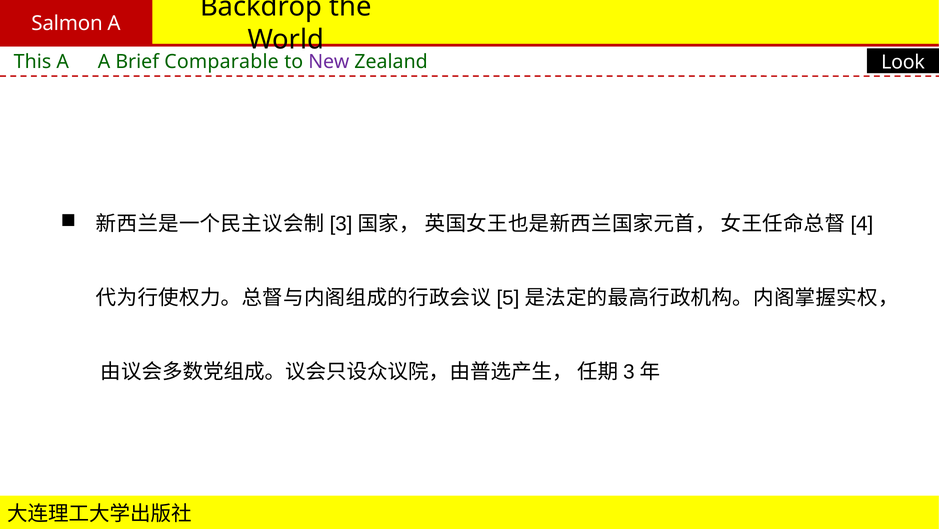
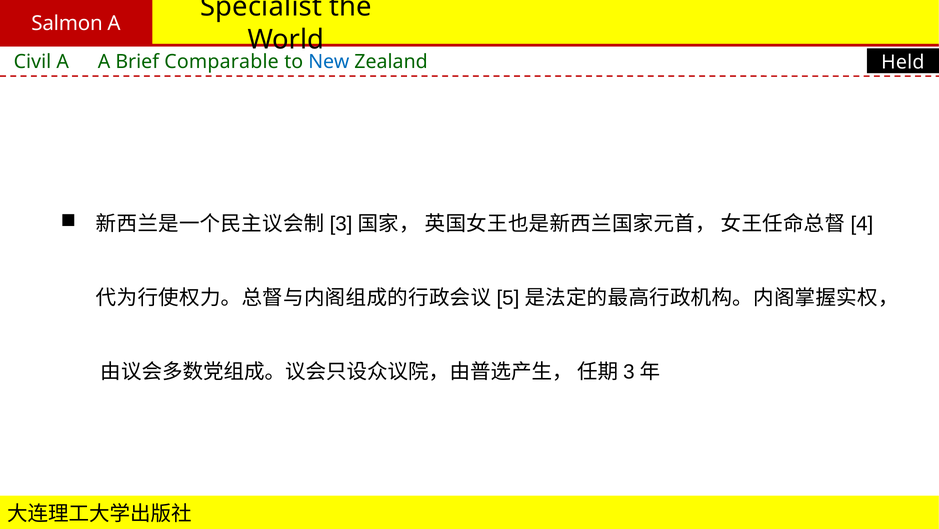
Backdrop: Backdrop -> Specialist
This: This -> Civil
New colour: purple -> blue
Look: Look -> Held
